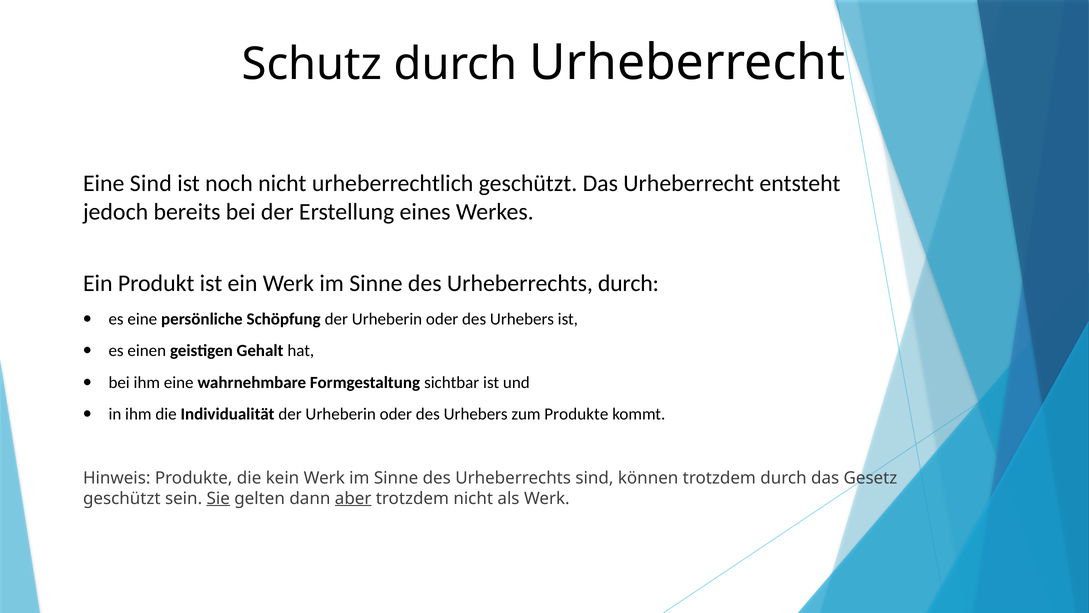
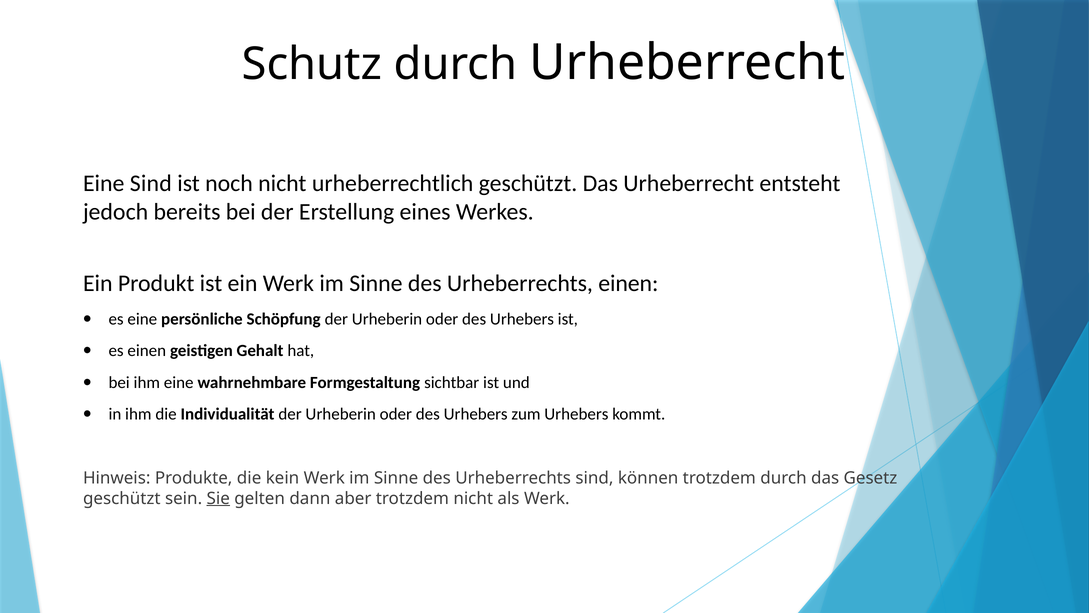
Urheberrechts durch: durch -> einen
zum Produkte: Produkte -> Urhebers
aber underline: present -> none
